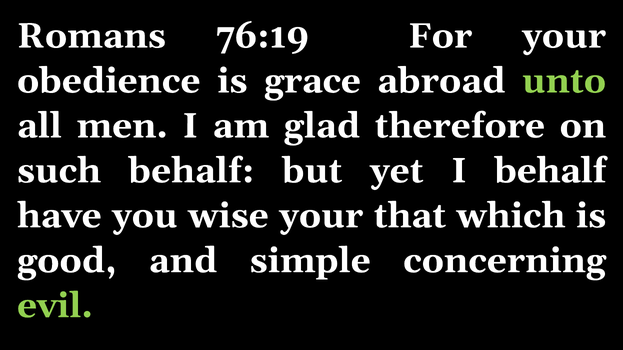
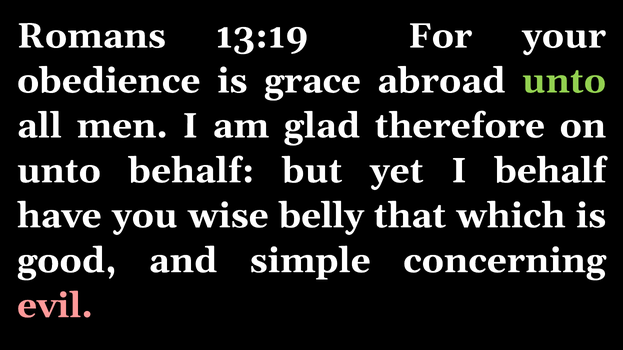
76:19: 76:19 -> 13:19
such at (59, 171): such -> unto
wise your: your -> belly
evil colour: light green -> pink
